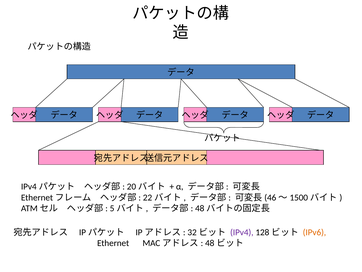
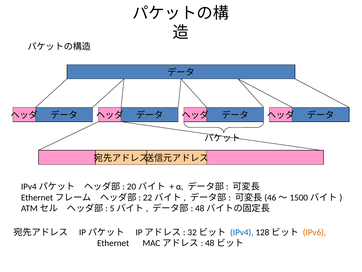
IPv4 colour: purple -> blue
